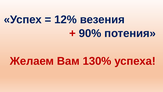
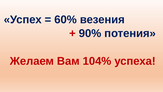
12%: 12% -> 60%
130%: 130% -> 104%
